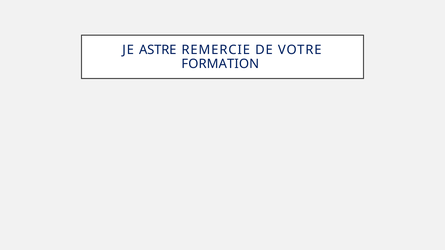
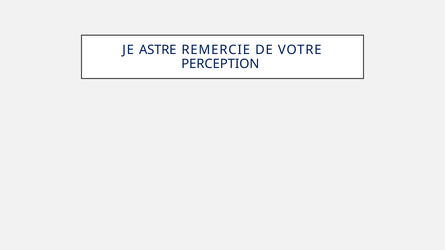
FORMATION: FORMATION -> PERCEPTION
